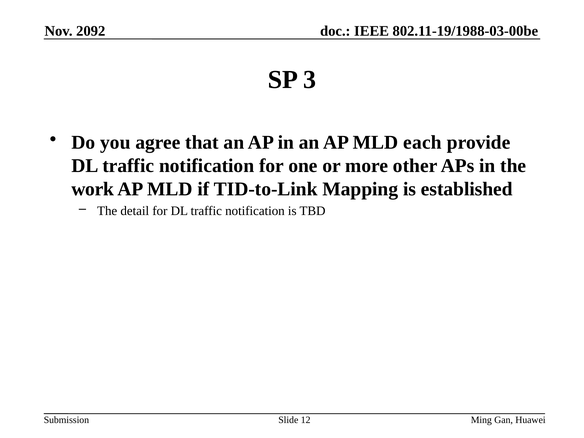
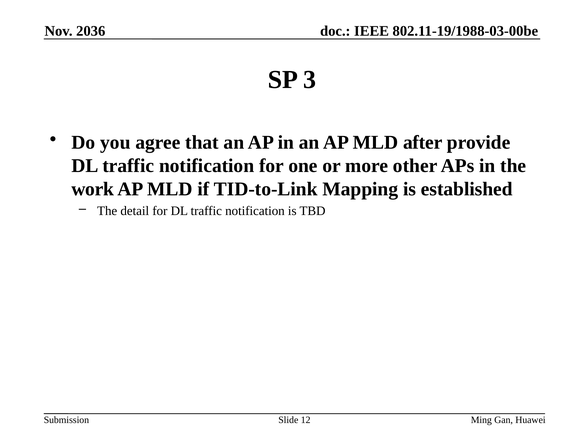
2092: 2092 -> 2036
each: each -> after
